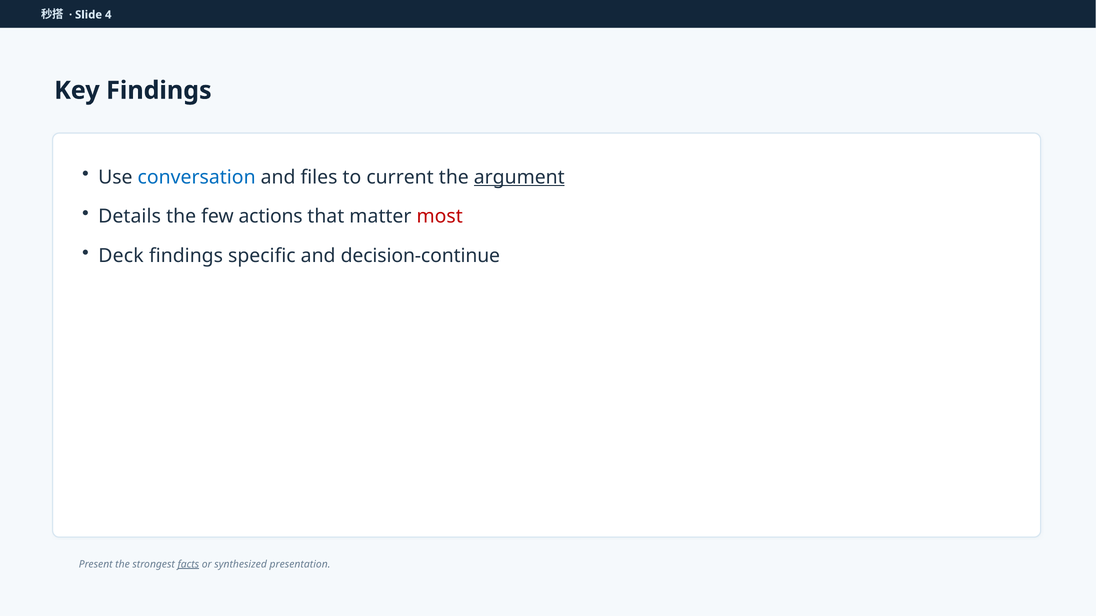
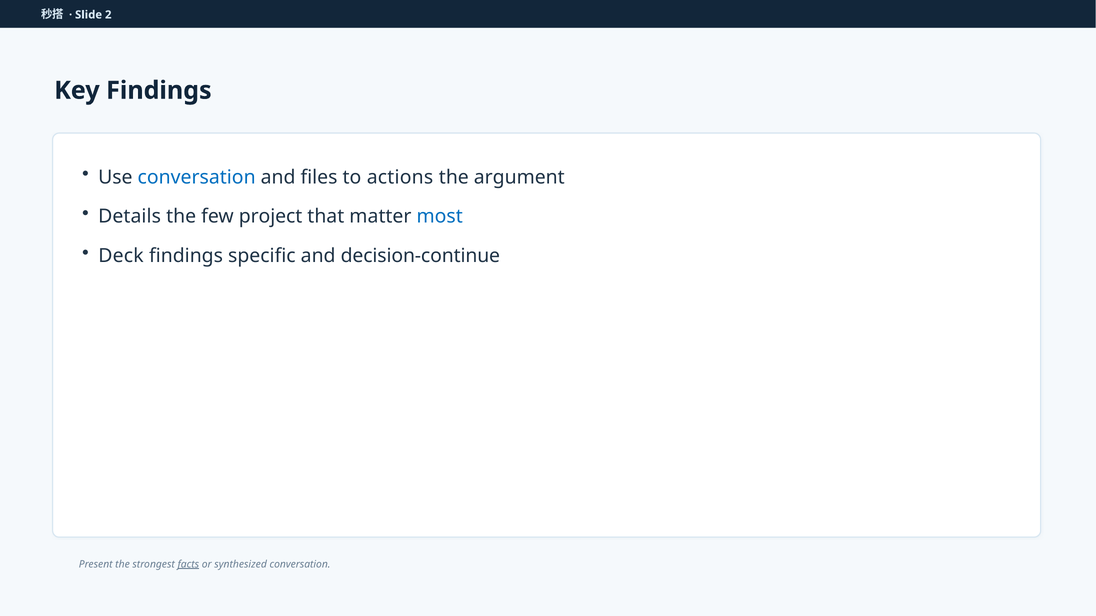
4: 4 -> 2
current: current -> actions
argument underline: present -> none
actions: actions -> project
most colour: red -> blue
synthesized presentation: presentation -> conversation
